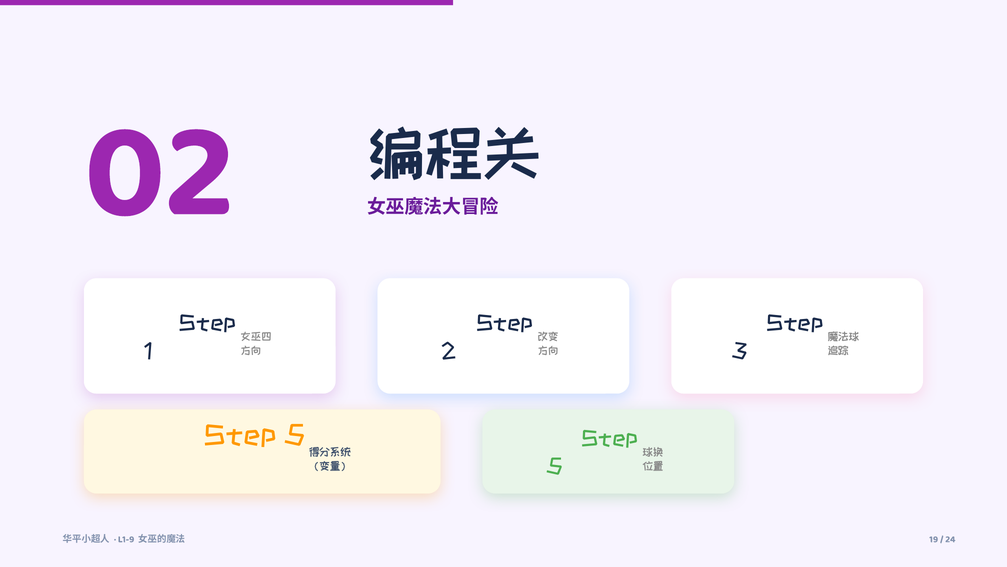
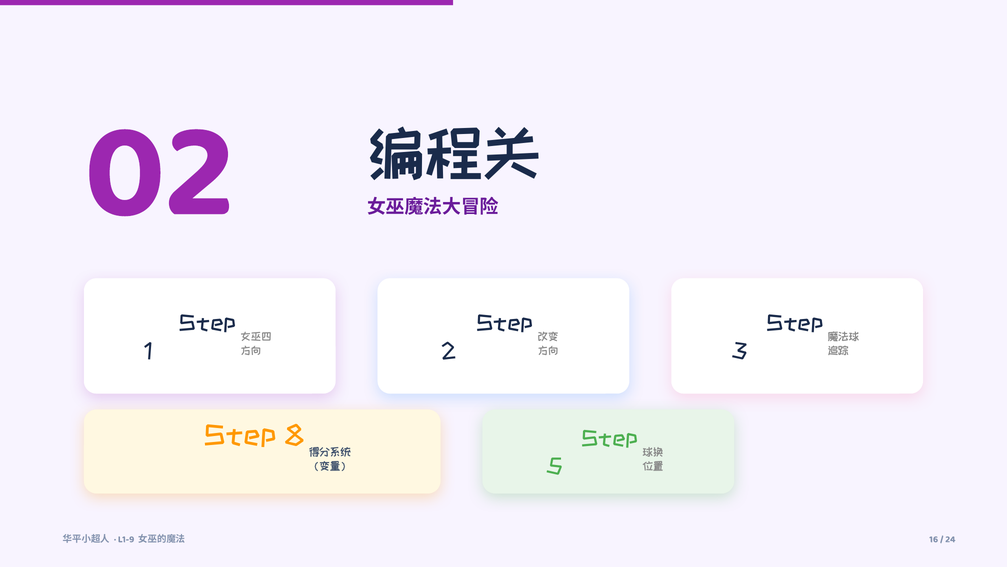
5 at (295, 435): 5 -> 8
19: 19 -> 16
